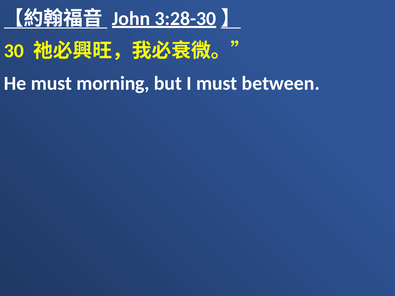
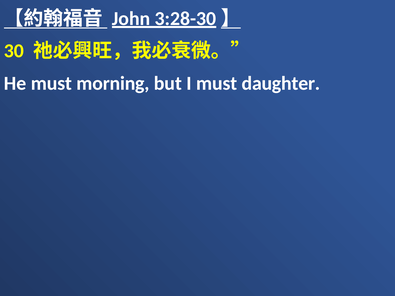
between: between -> daughter
